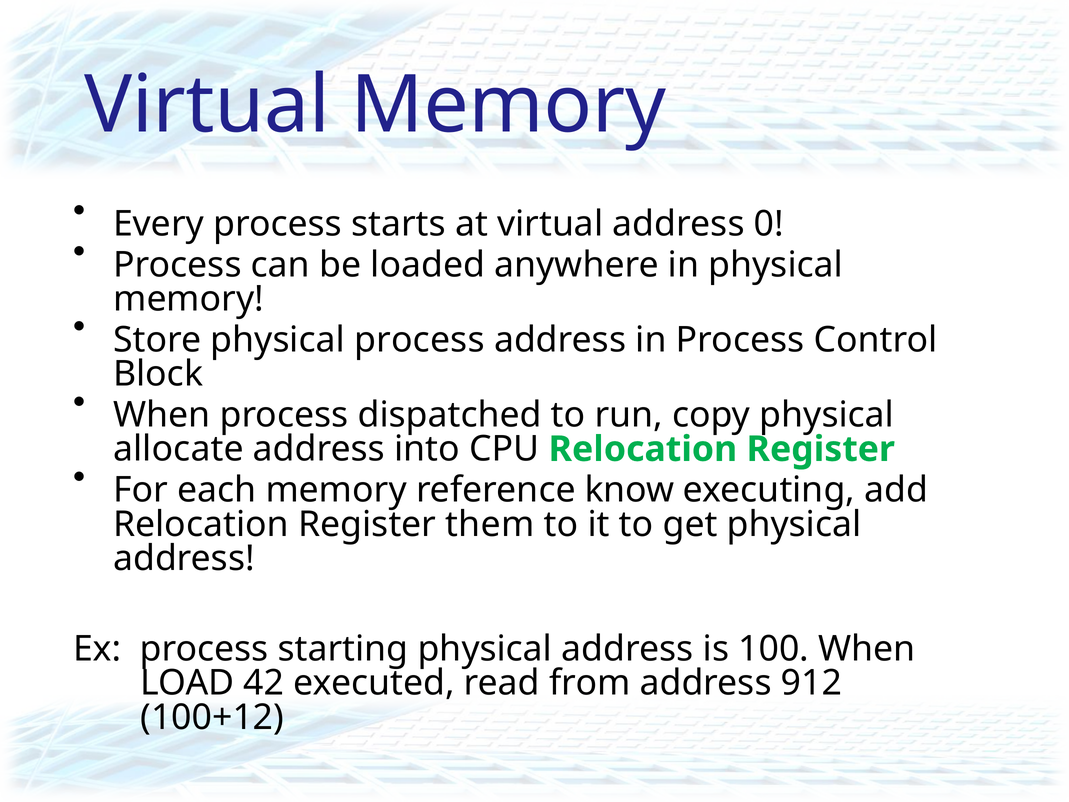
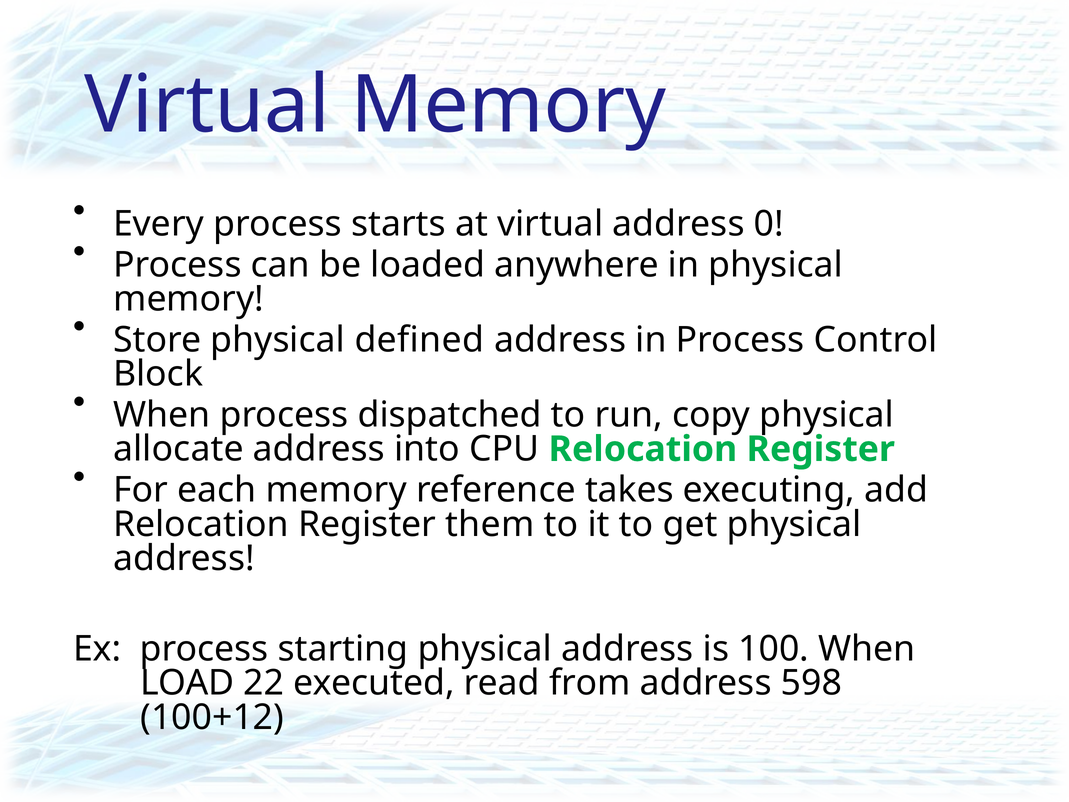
physical process: process -> defined
know: know -> takes
42: 42 -> 22
912: 912 -> 598
